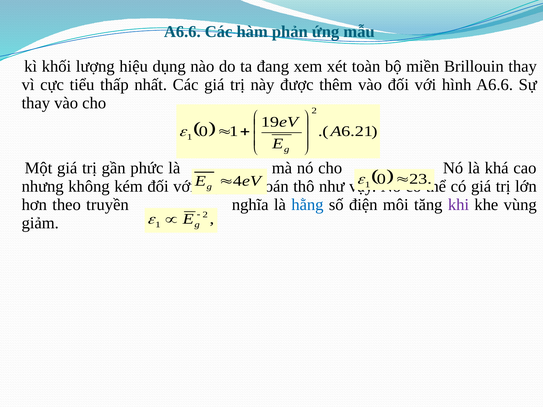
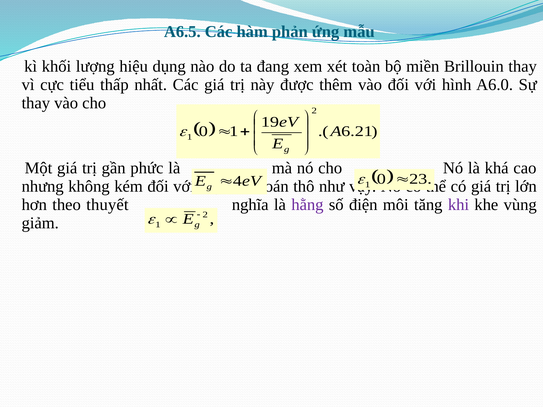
A6.6 at (182, 32): A6.6 -> A6.5
hình A6.6: A6.6 -> A6.0
truyền: truyền -> thuyết
hằng colour: blue -> purple
